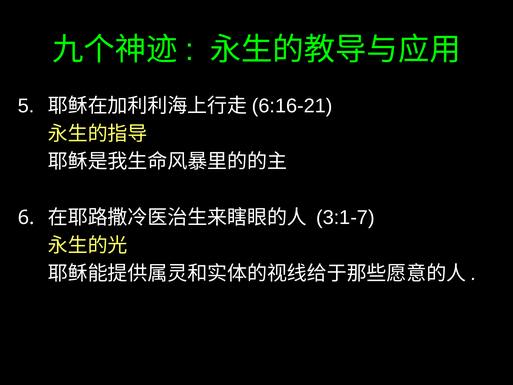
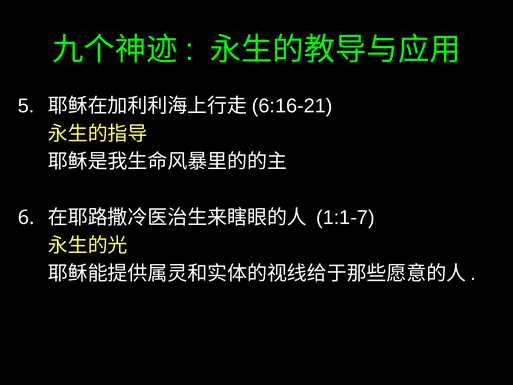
3:1-7: 3:1-7 -> 1:1-7
